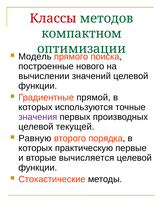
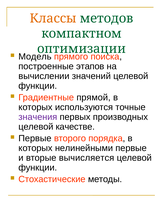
Классы colour: red -> orange
нового: нового -> этапов
текущей: текущей -> качестве
Равную at (35, 139): Равную -> Первые
практическую: практическую -> нелинейными
